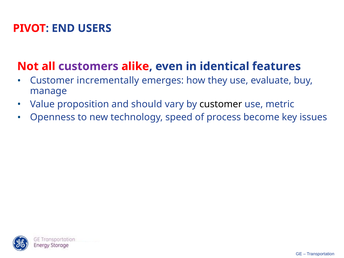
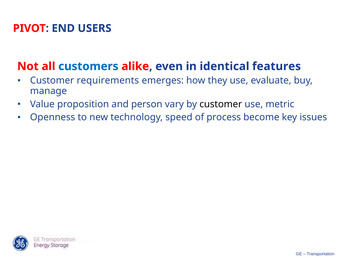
customers colour: purple -> blue
incrementally: incrementally -> requirements
should: should -> person
